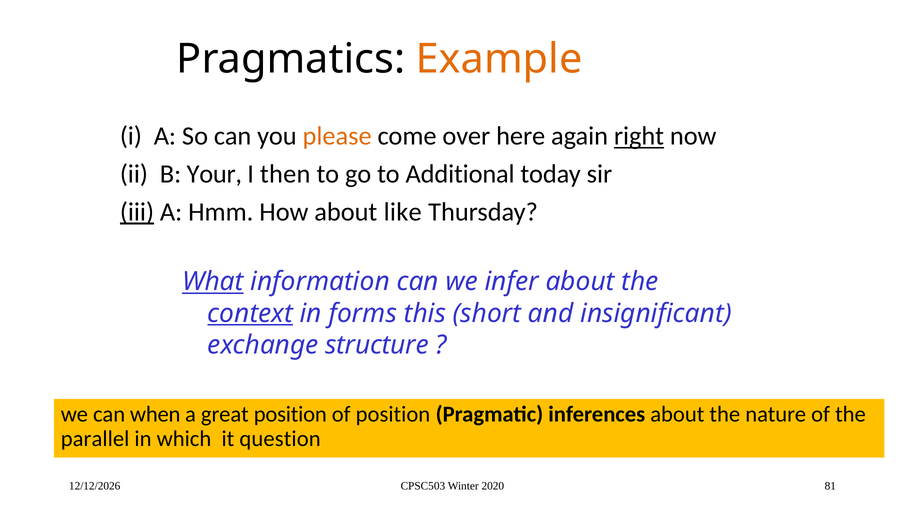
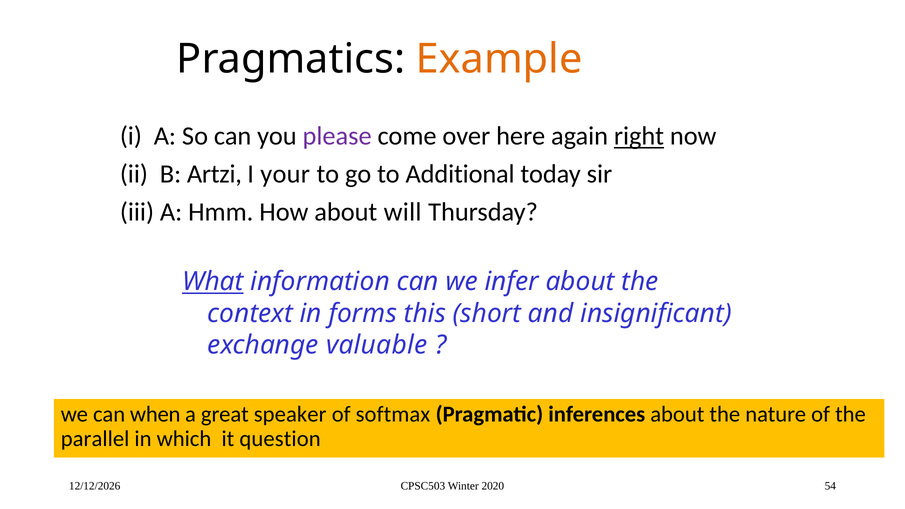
please colour: orange -> purple
Your: Your -> Artzi
then: then -> your
iii underline: present -> none
like: like -> will
context underline: present -> none
structure: structure -> valuable
great position: position -> speaker
of position: position -> softmax
81: 81 -> 54
